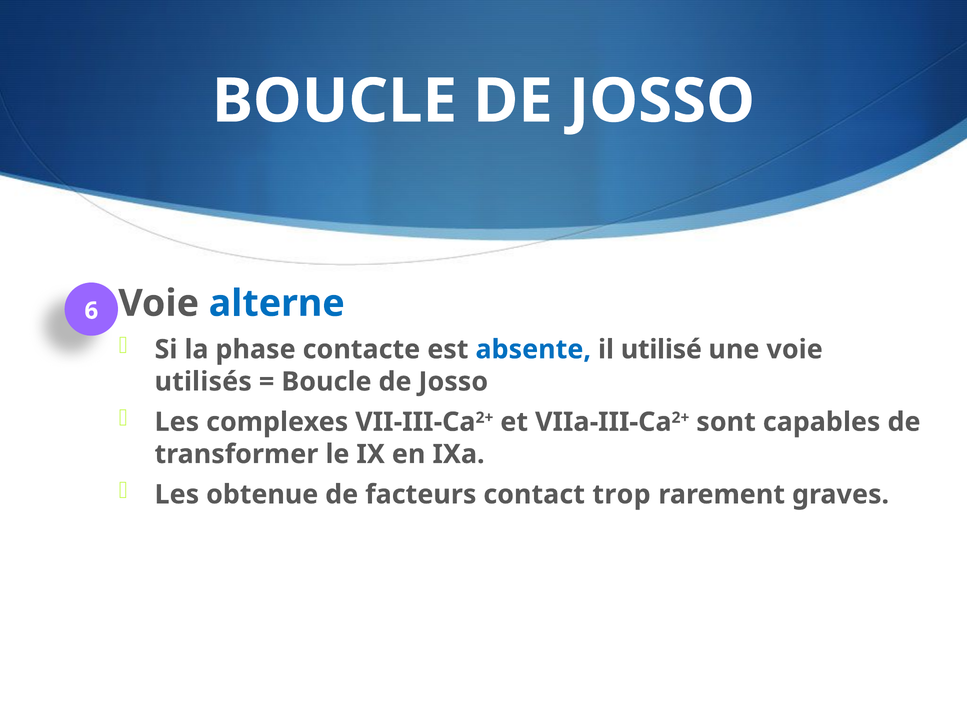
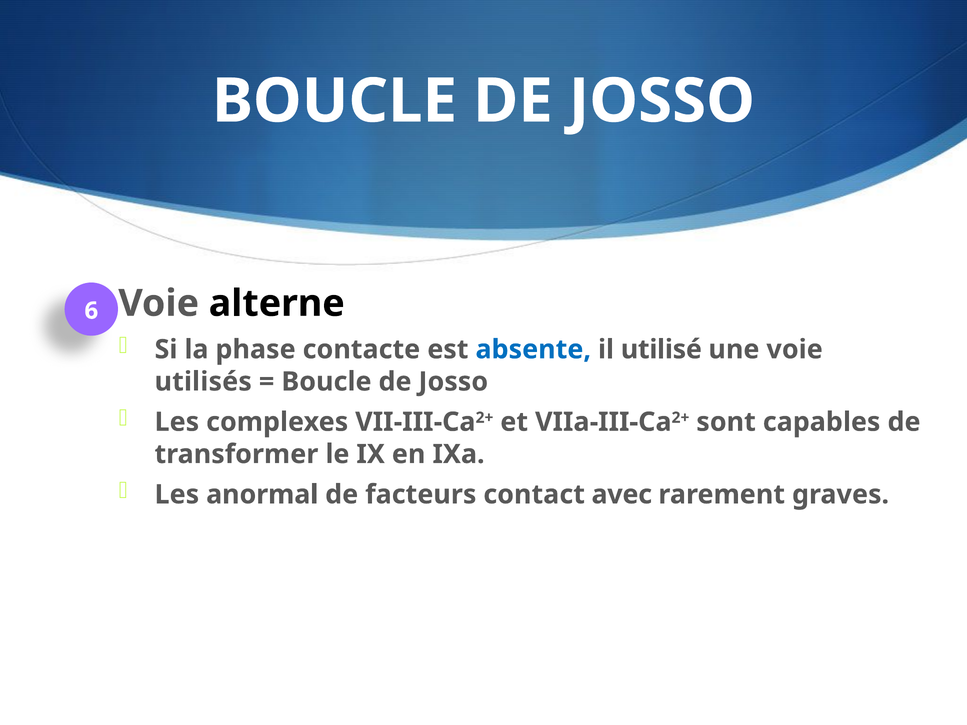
alterne colour: blue -> black
obtenue: obtenue -> anormal
trop: trop -> avec
